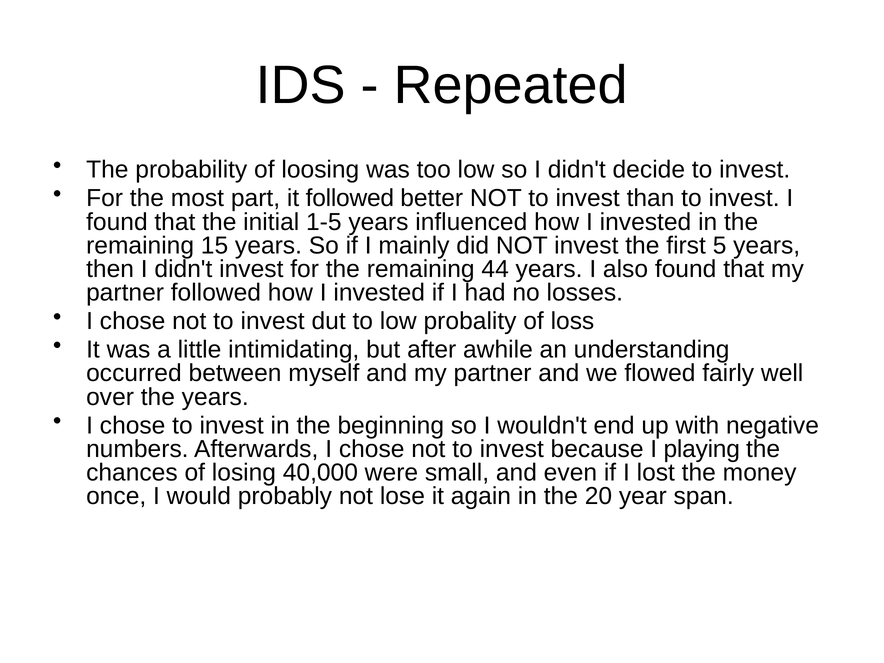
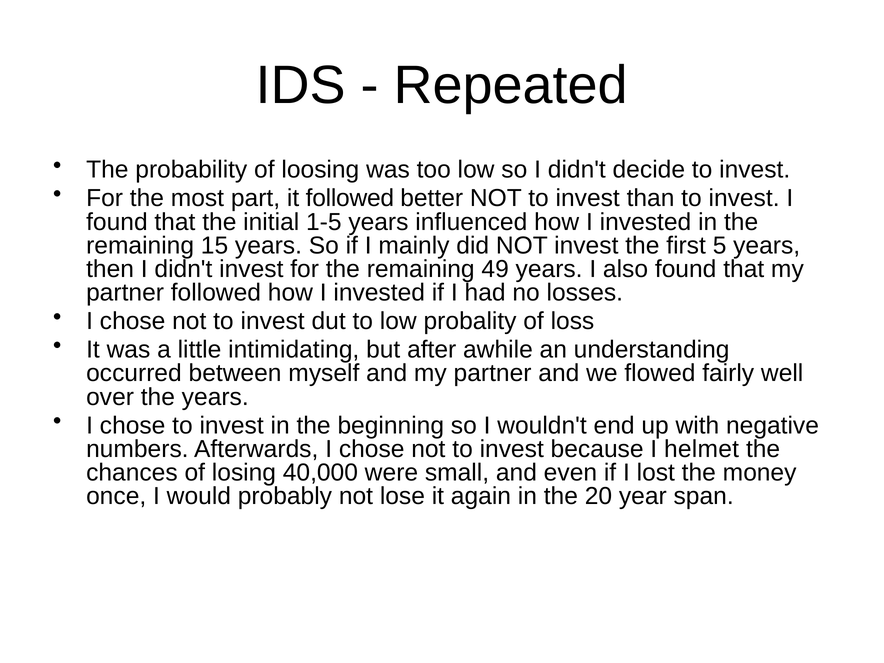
44: 44 -> 49
playing: playing -> helmet
